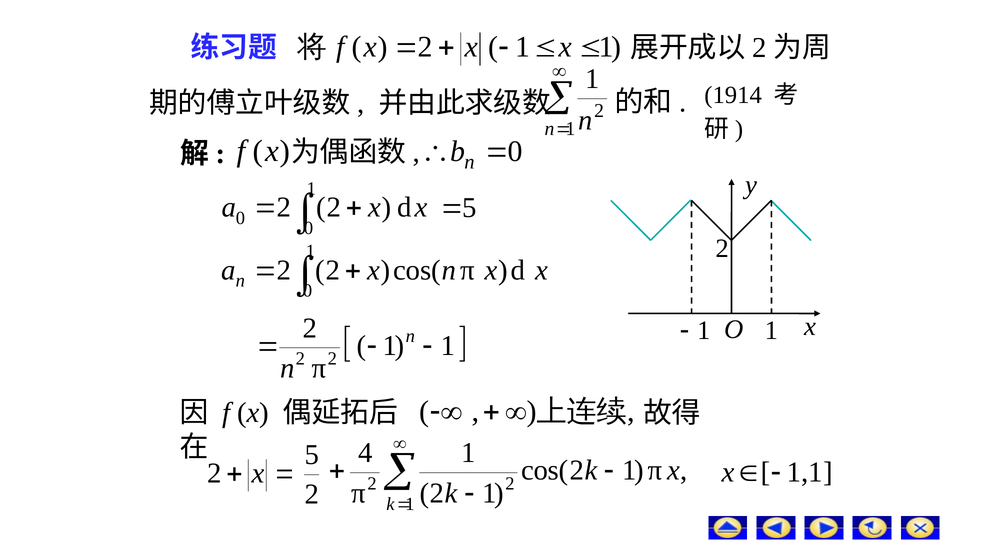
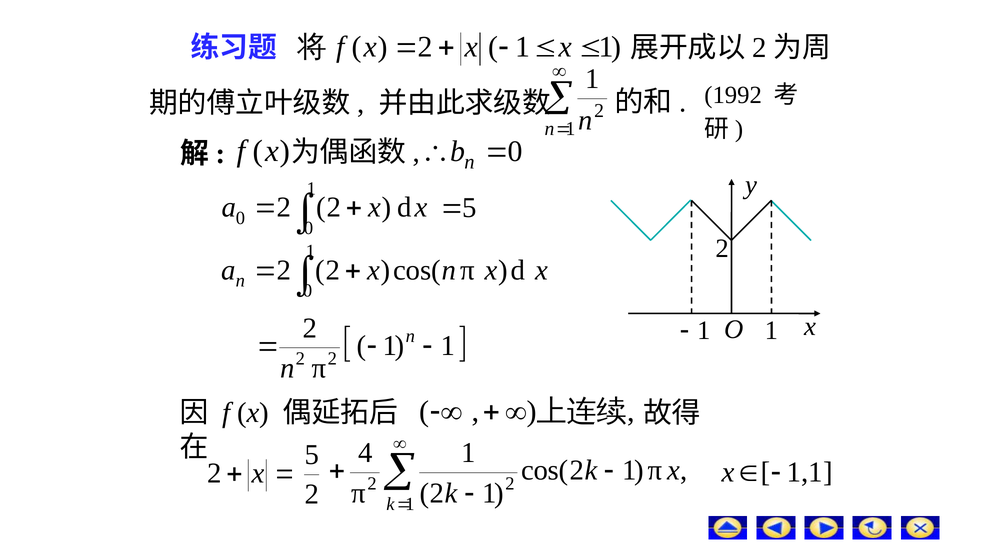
1914: 1914 -> 1992
